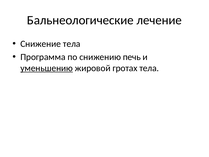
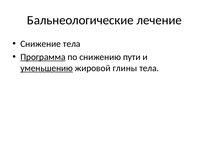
Программа underline: none -> present
печь: печь -> пути
гротах: гротах -> глины
